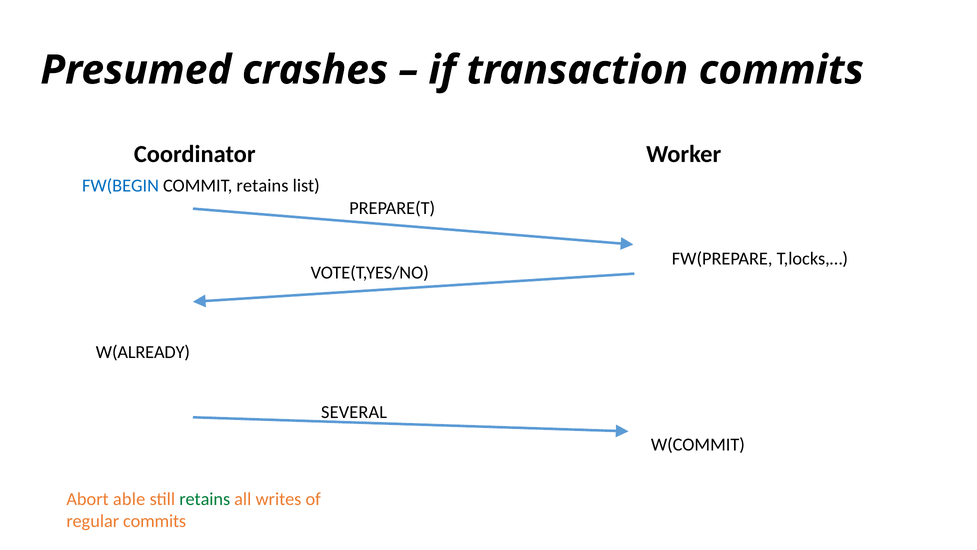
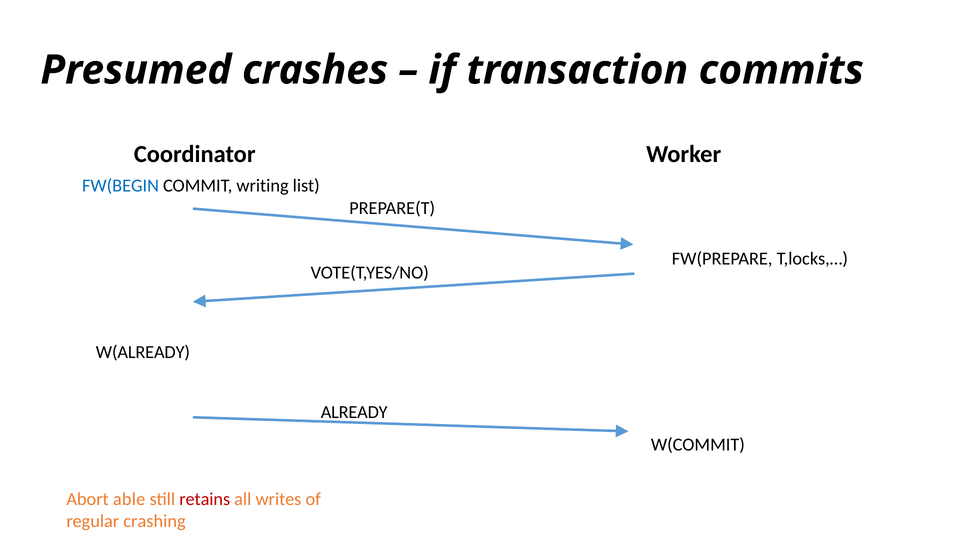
COMMIT retains: retains -> writing
SEVERAL: SEVERAL -> ALREADY
retains at (205, 499) colour: green -> red
regular commits: commits -> crashing
